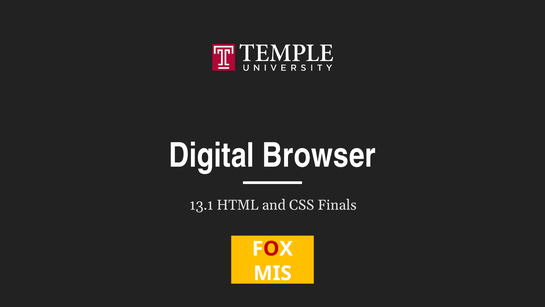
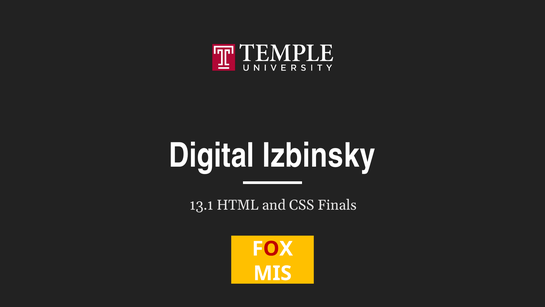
Browser: Browser -> Izbinsky
